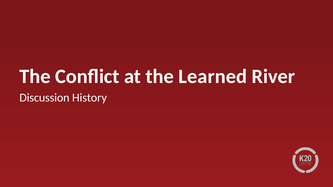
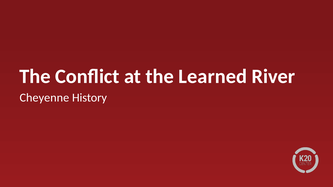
Discussion: Discussion -> Cheyenne
